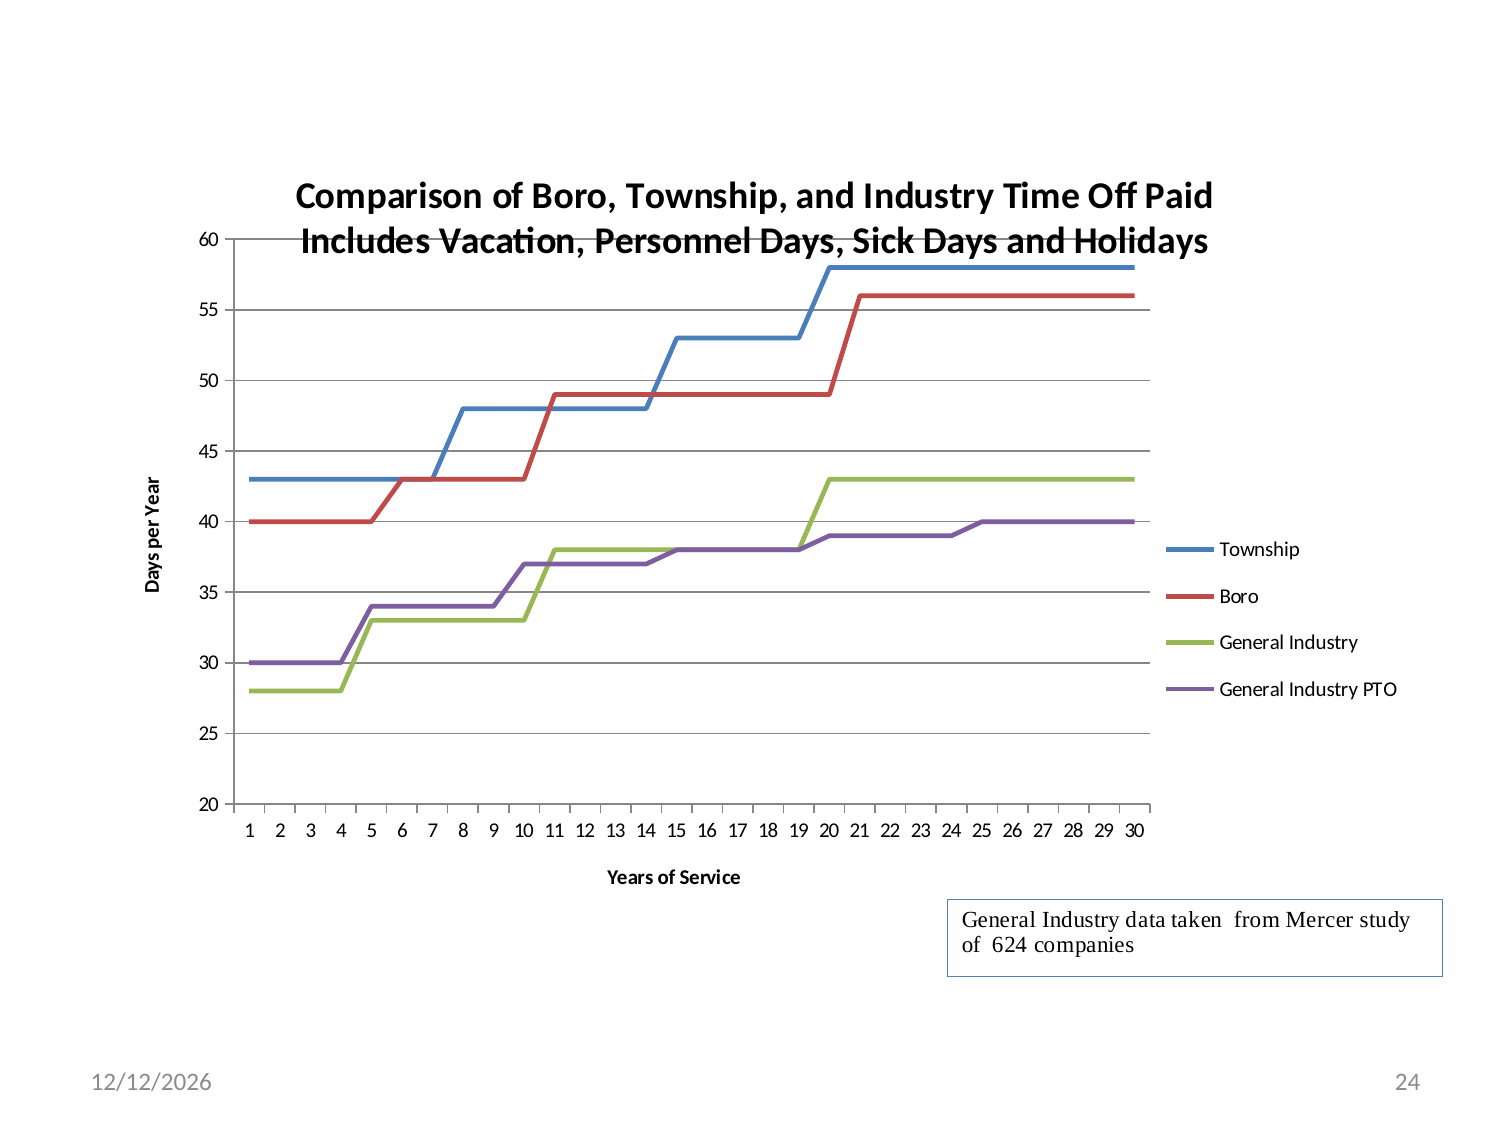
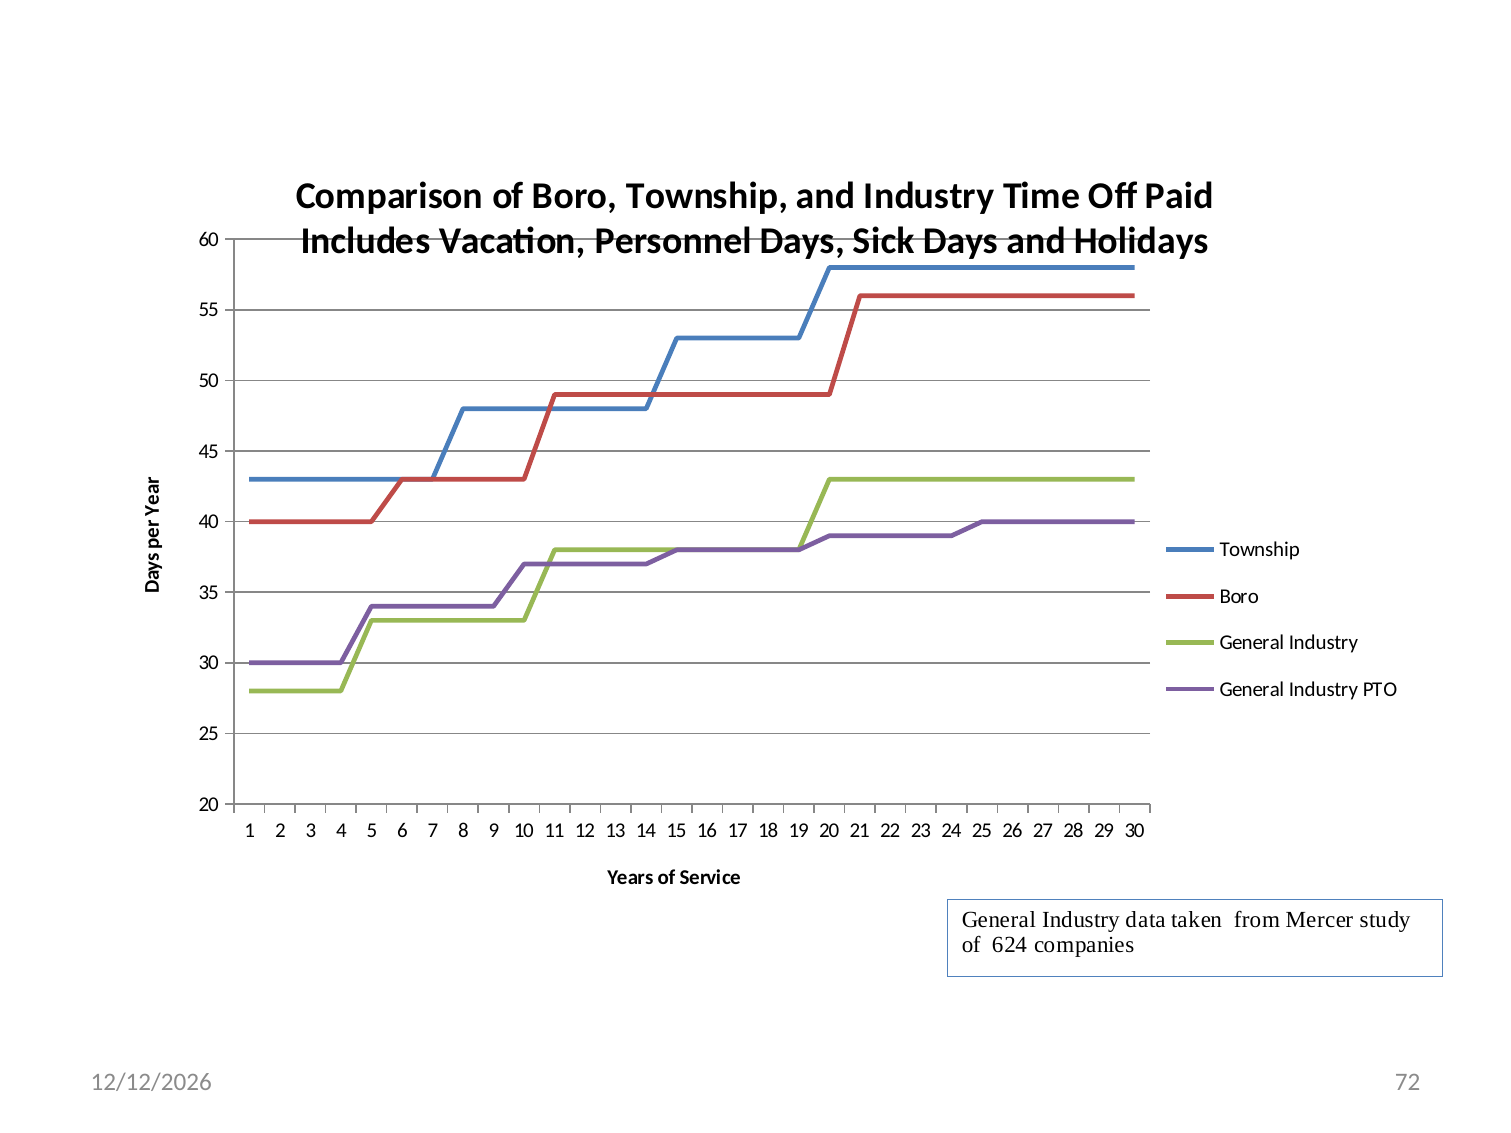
24 at (1408, 1082): 24 -> 72
